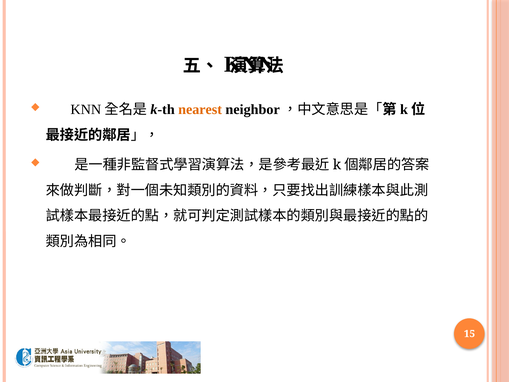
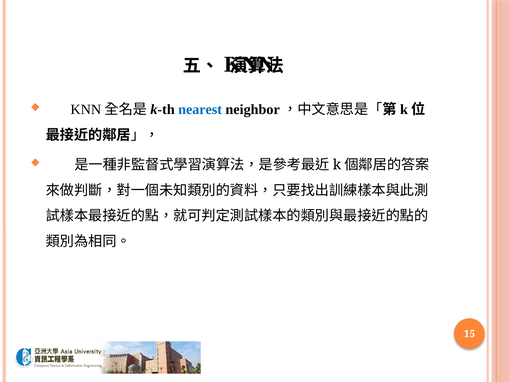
nearest colour: orange -> blue
